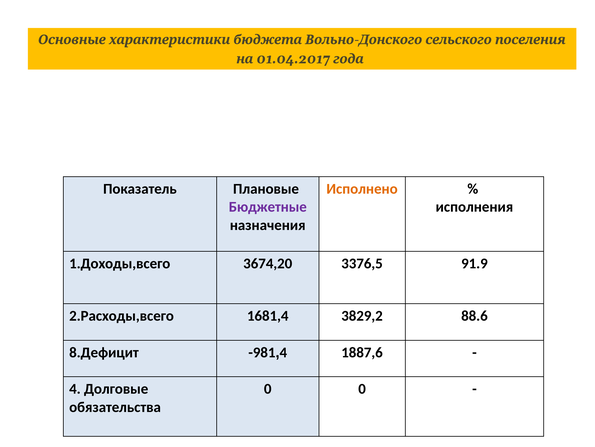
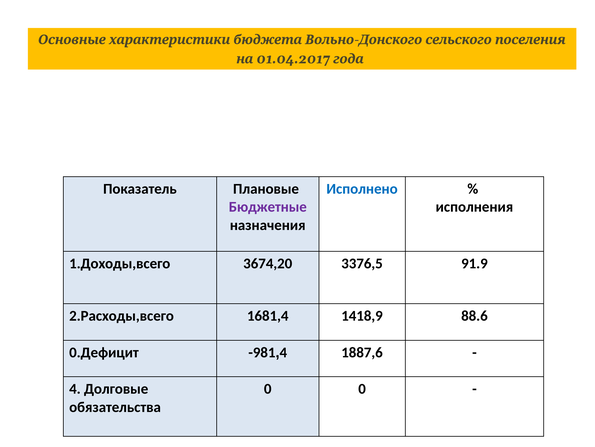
Исполнено colour: orange -> blue
3829,2: 3829,2 -> 1418,9
8.Дефицит: 8.Дефицит -> 0.Дефицит
